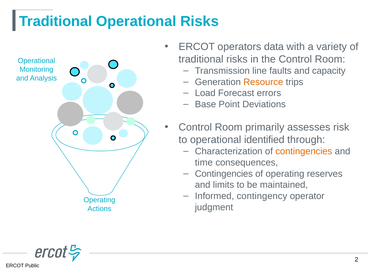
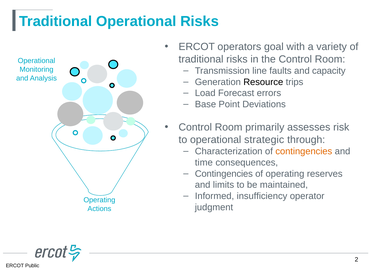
data: data -> goal
Resource colour: orange -> black
identified: identified -> strategic
contingency: contingency -> insufficiency
